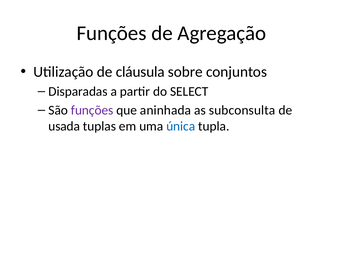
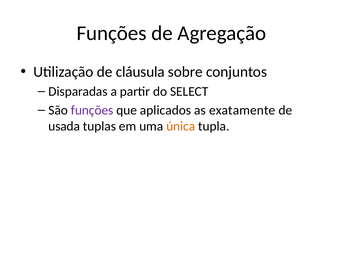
aninhada: aninhada -> aplicados
subconsulta: subconsulta -> exatamente
única colour: blue -> orange
